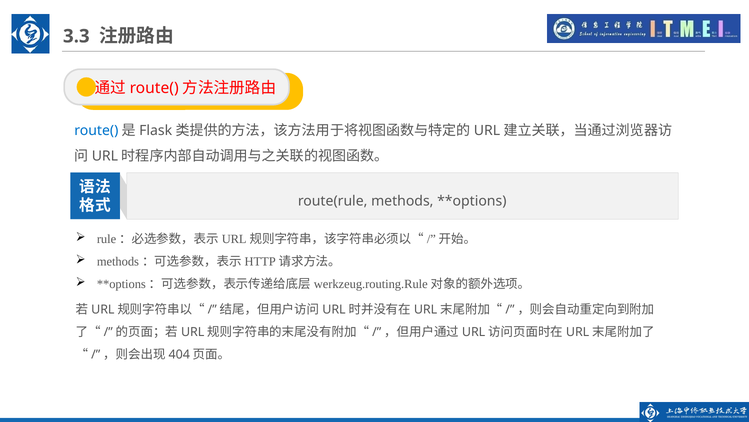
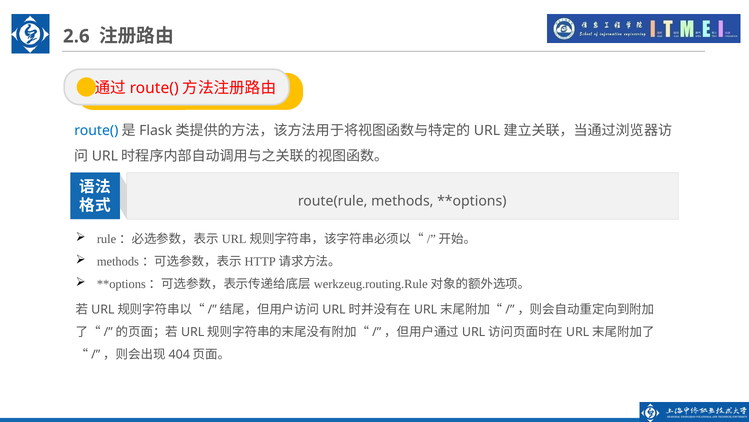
3.3: 3.3 -> 2.6
